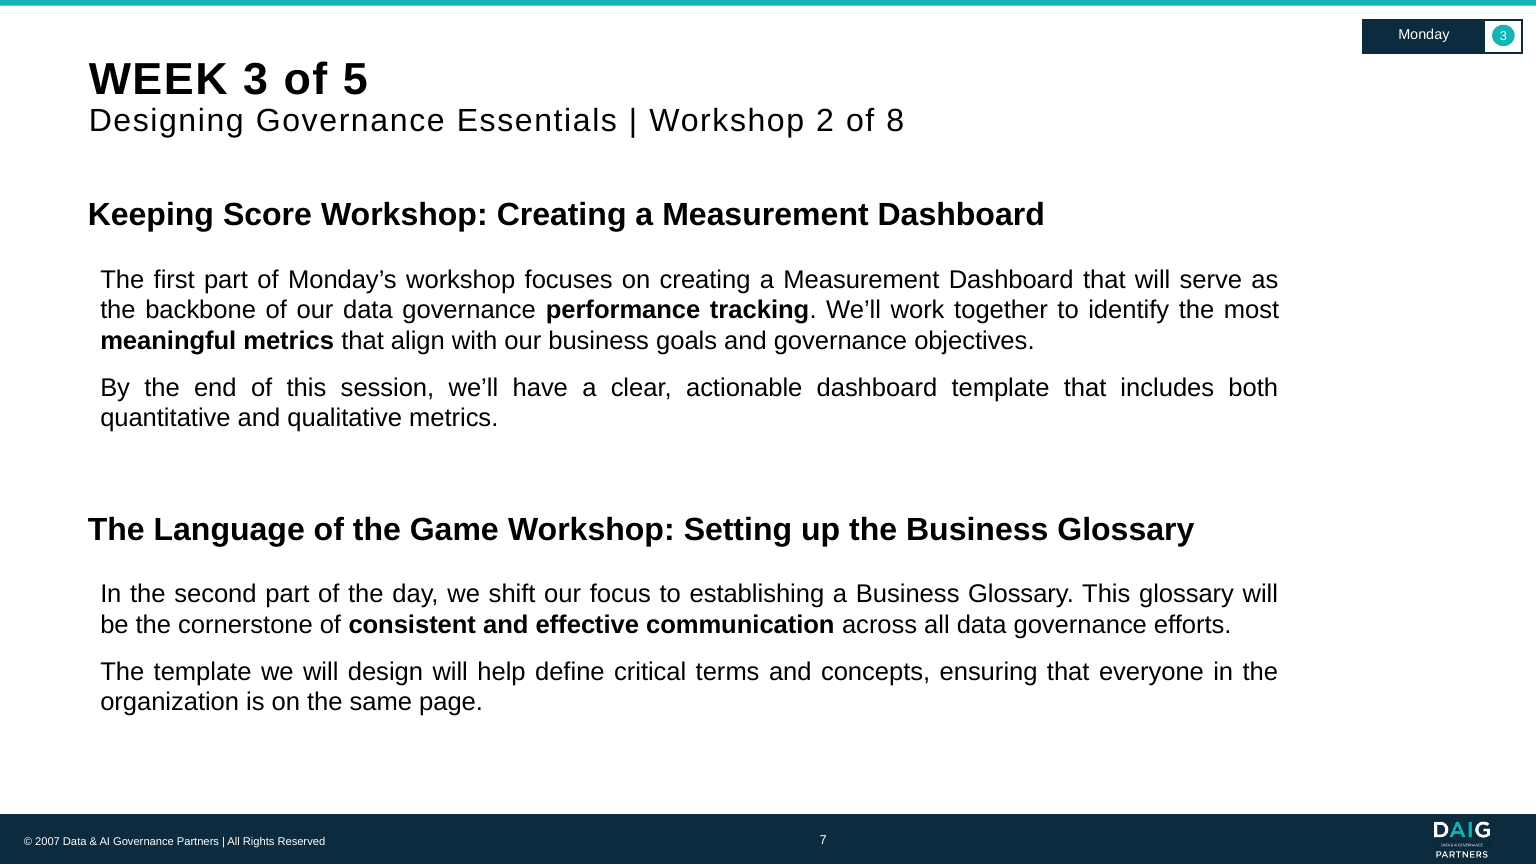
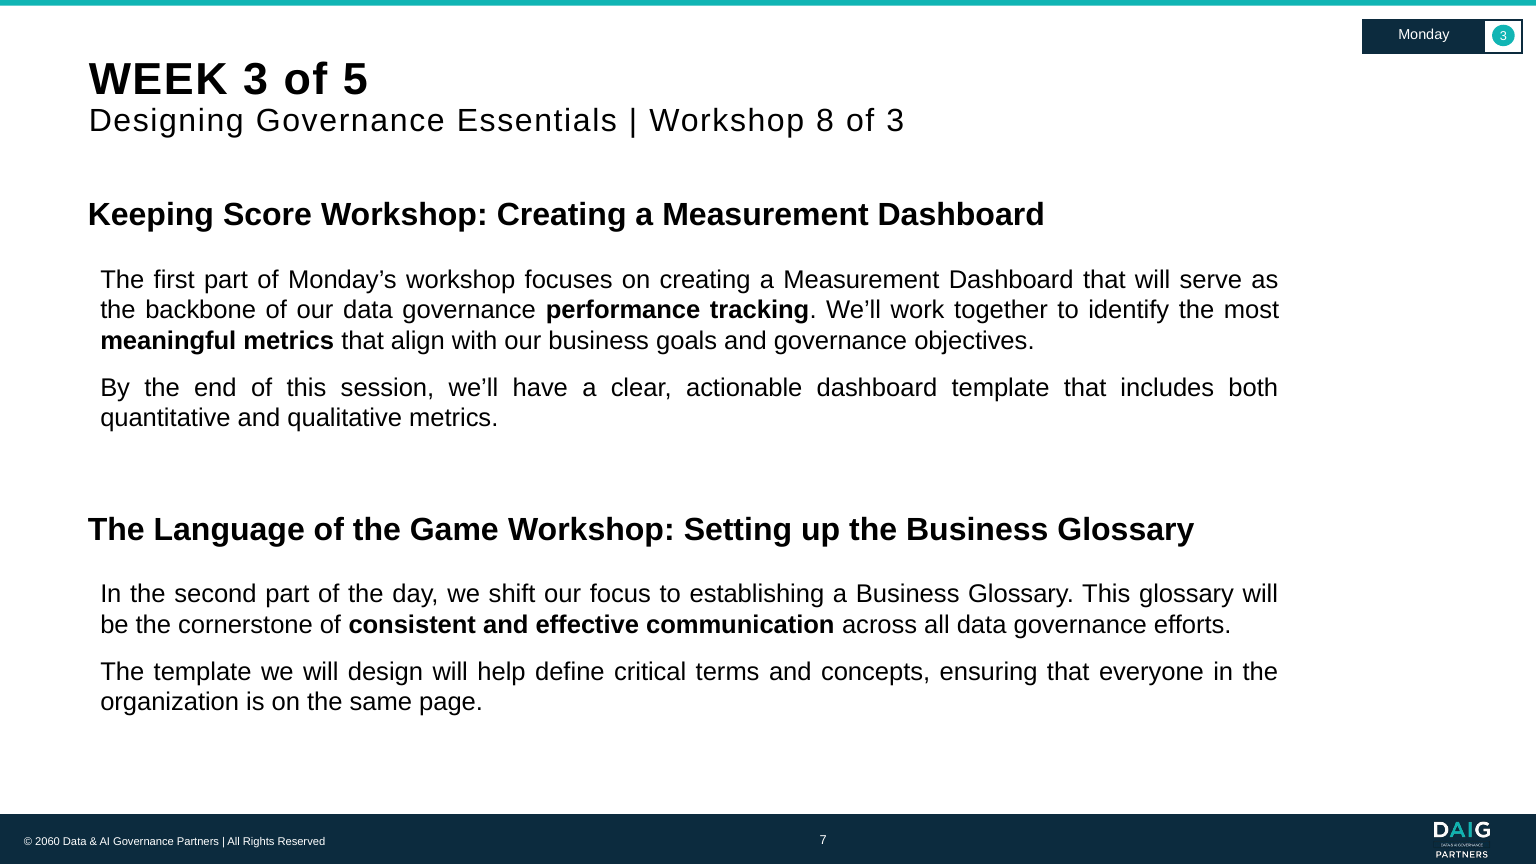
2: 2 -> 8
of 8: 8 -> 3
2007: 2007 -> 2060
